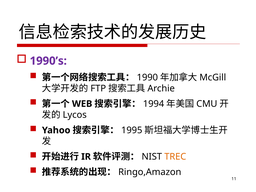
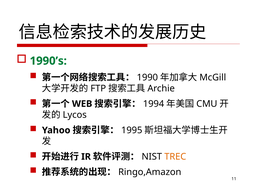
1990’s colour: purple -> green
